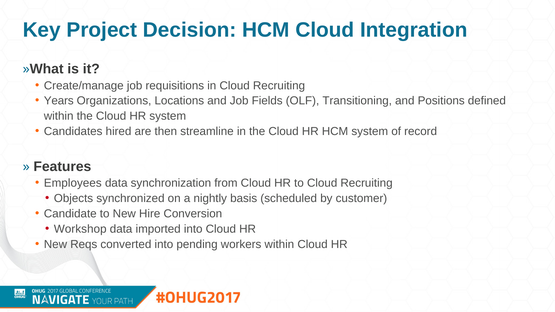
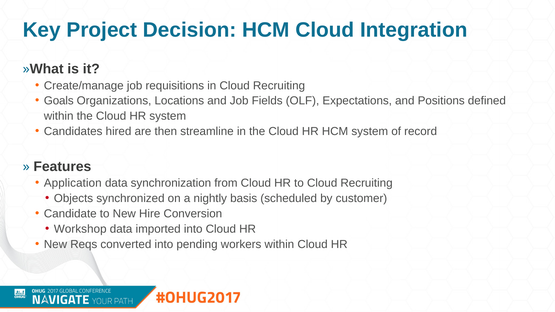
Years: Years -> Goals
Transitioning: Transitioning -> Expectations
Employees: Employees -> Application
